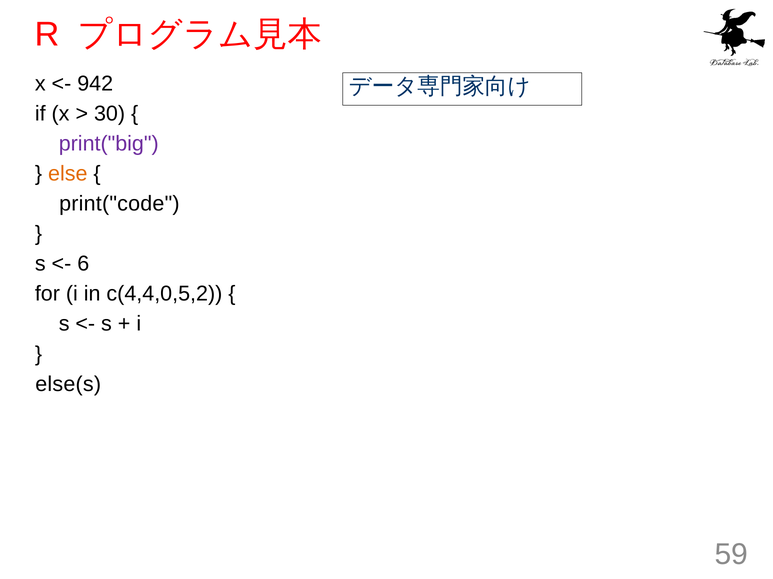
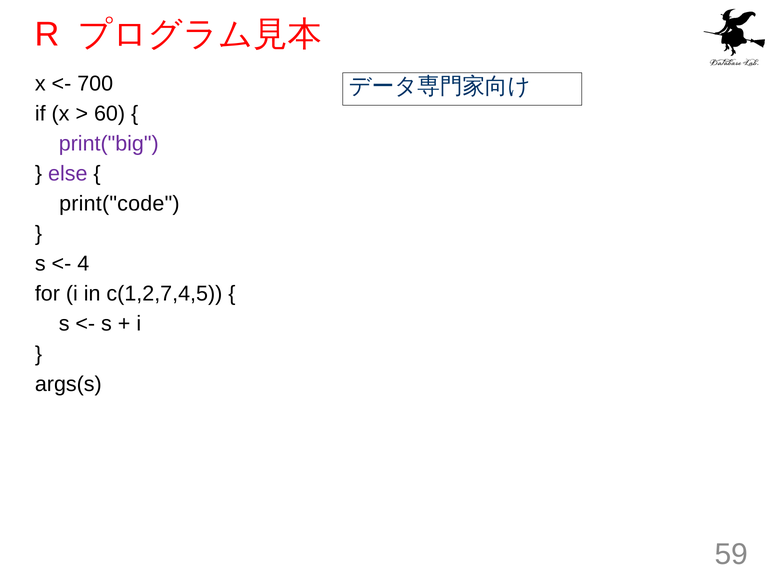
942: 942 -> 700
30: 30 -> 60
else colour: orange -> purple
6: 6 -> 4
c(4,4,0,5,2: c(4,4,0,5,2 -> c(1,2,7,4,5
else(s: else(s -> args(s
